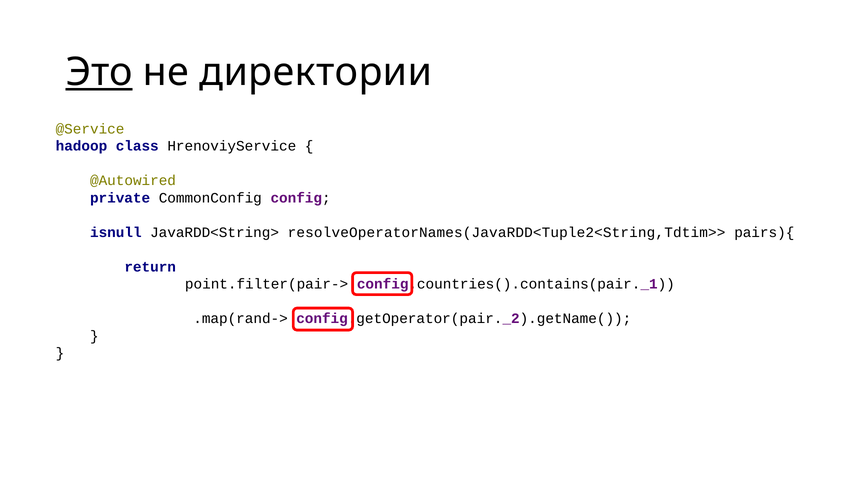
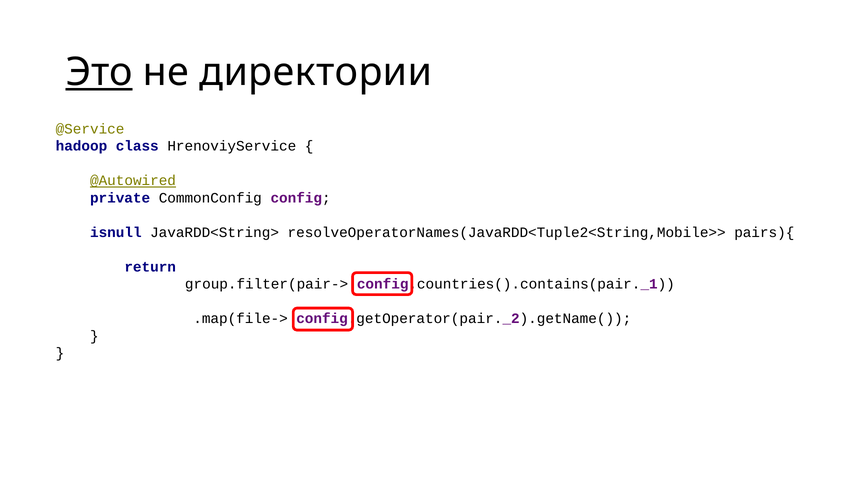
@Autowired underline: none -> present
resolveOperatorNames(JavaRDD<Tuple2<String,Tdtim>>: resolveOperatorNames(JavaRDD<Tuple2<String,Tdtim>> -> resolveOperatorNames(JavaRDD<Tuple2<String,Mobile>>
point.filter(pair->: point.filter(pair-> -> group.filter(pair->
.map(rand->: .map(rand-> -> .map(file->
